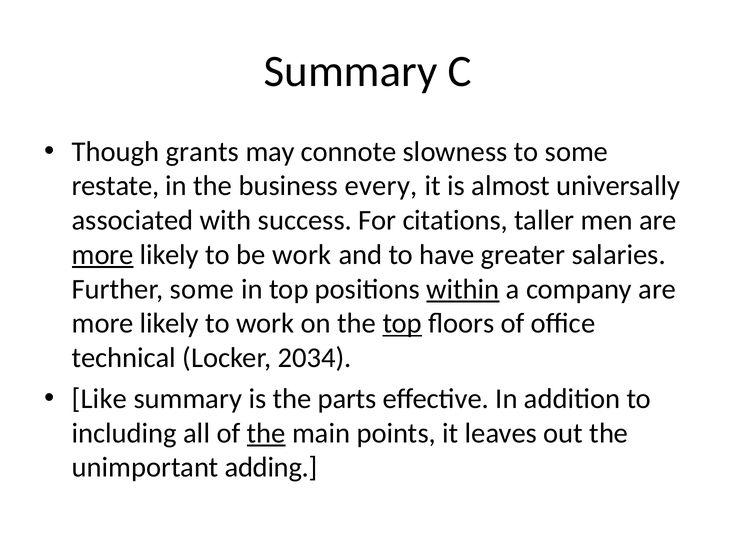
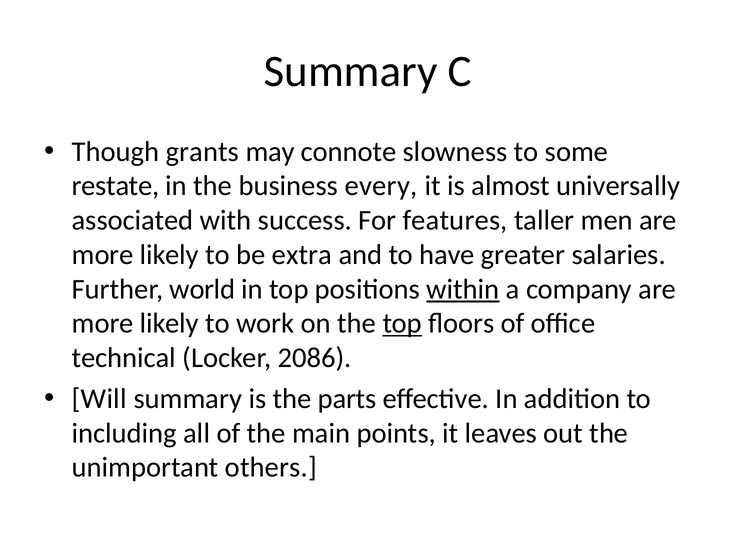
citations: citations -> features
more at (103, 255) underline: present -> none
be work: work -> extra
Further some: some -> world
2034: 2034 -> 2086
Like: Like -> Will
the at (266, 433) underline: present -> none
adding: adding -> others
